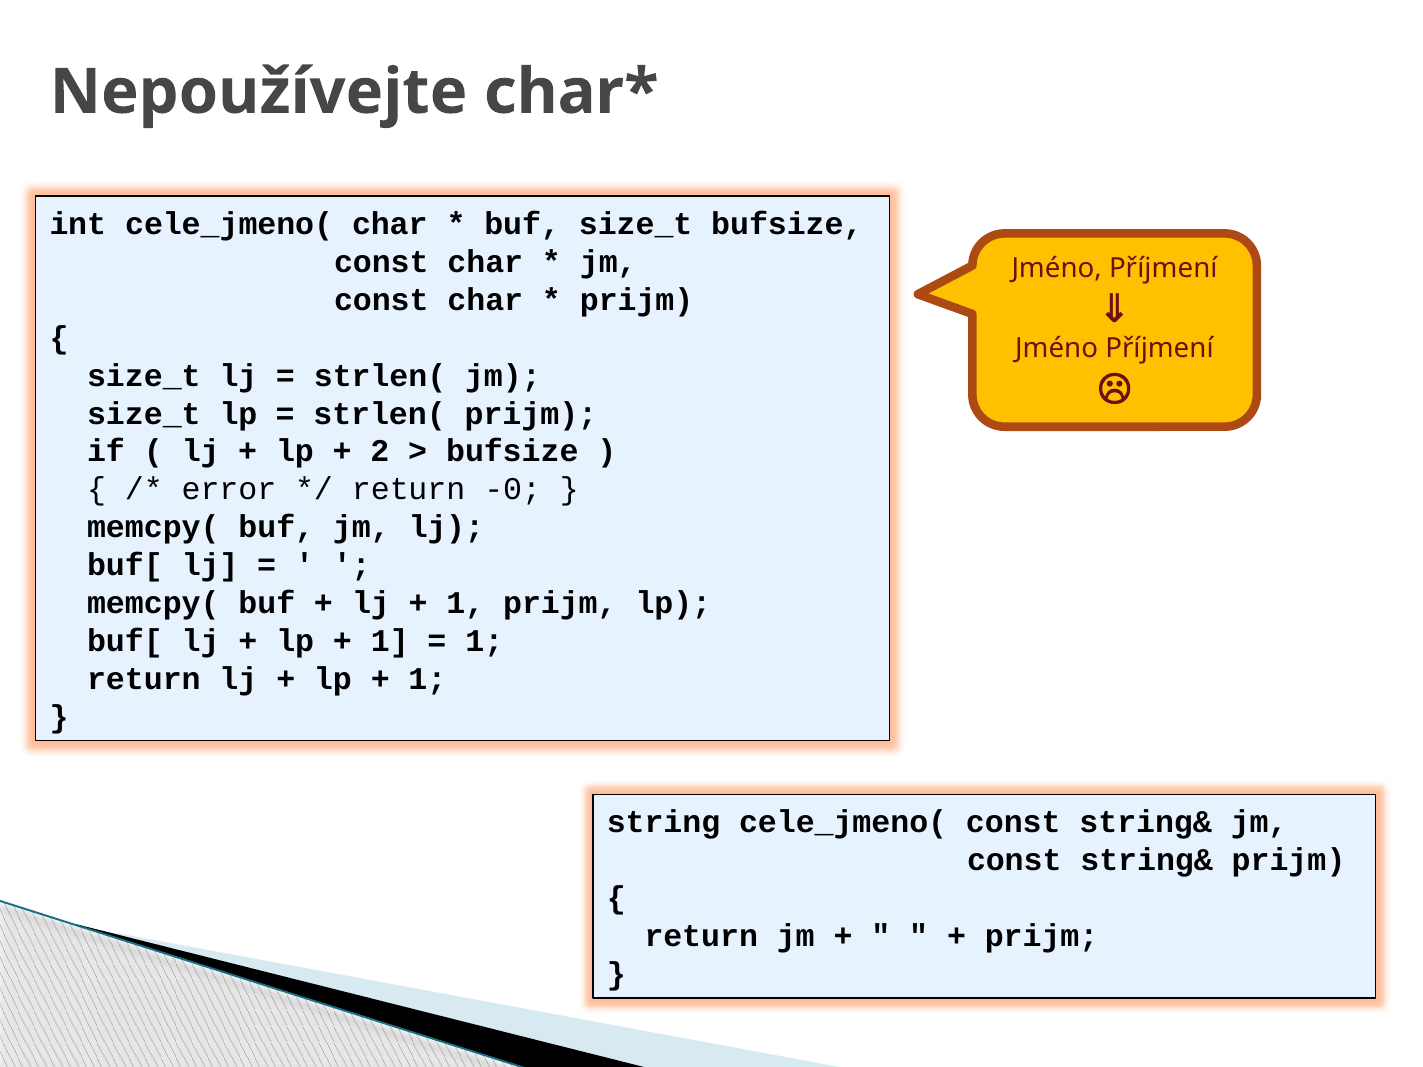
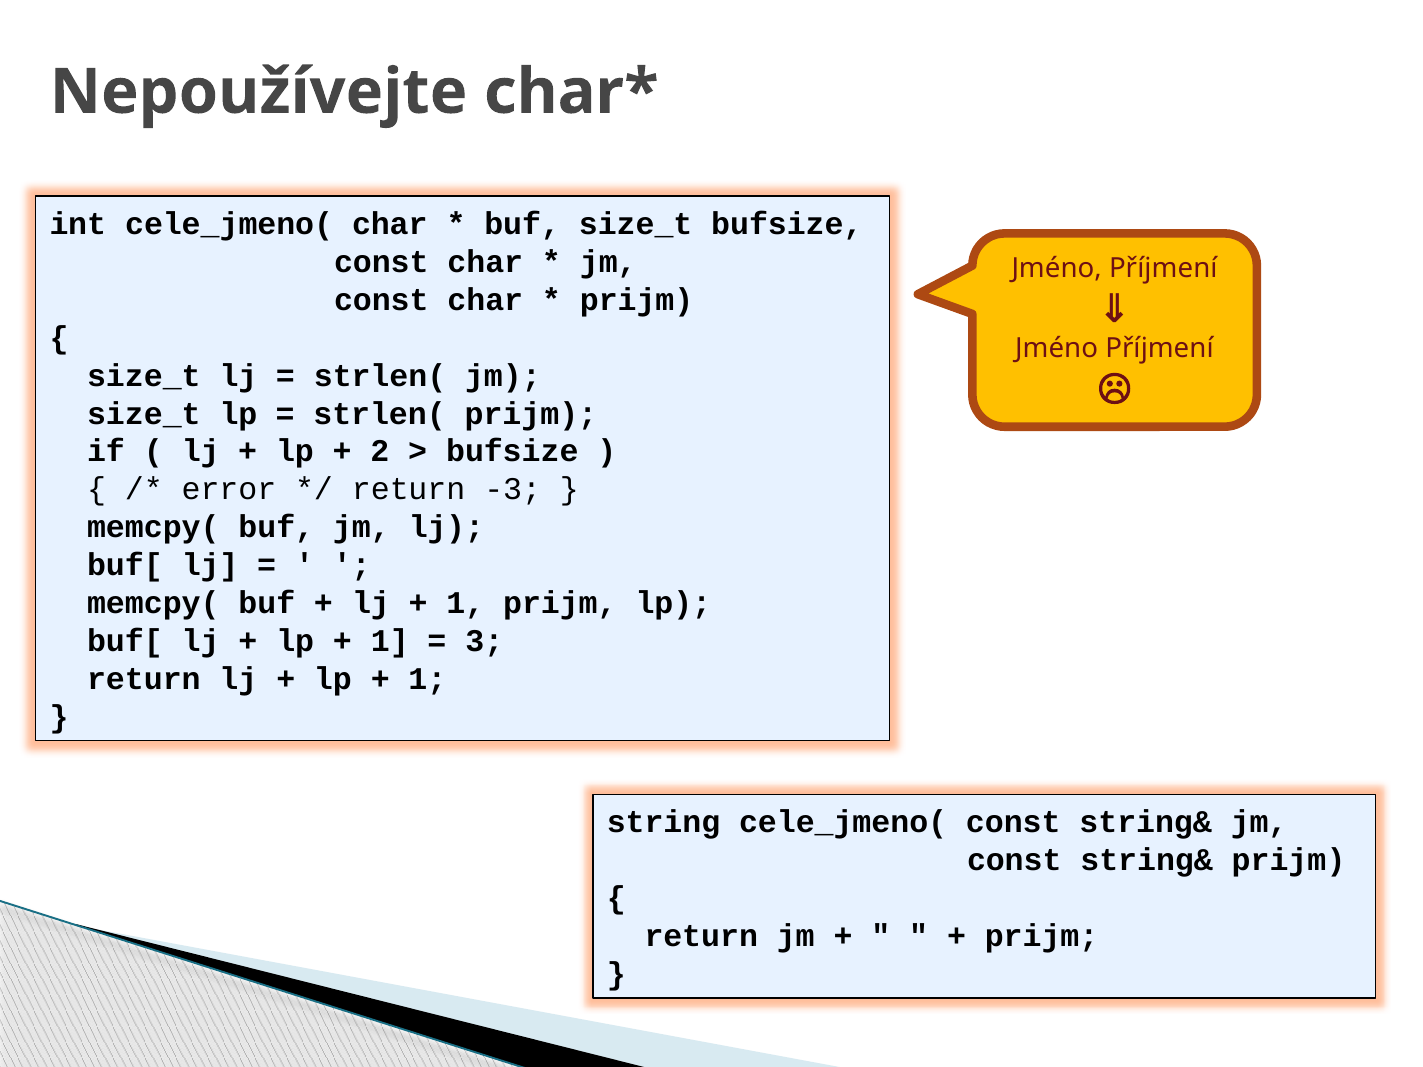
-0: -0 -> -3
1 at (484, 641): 1 -> 3
